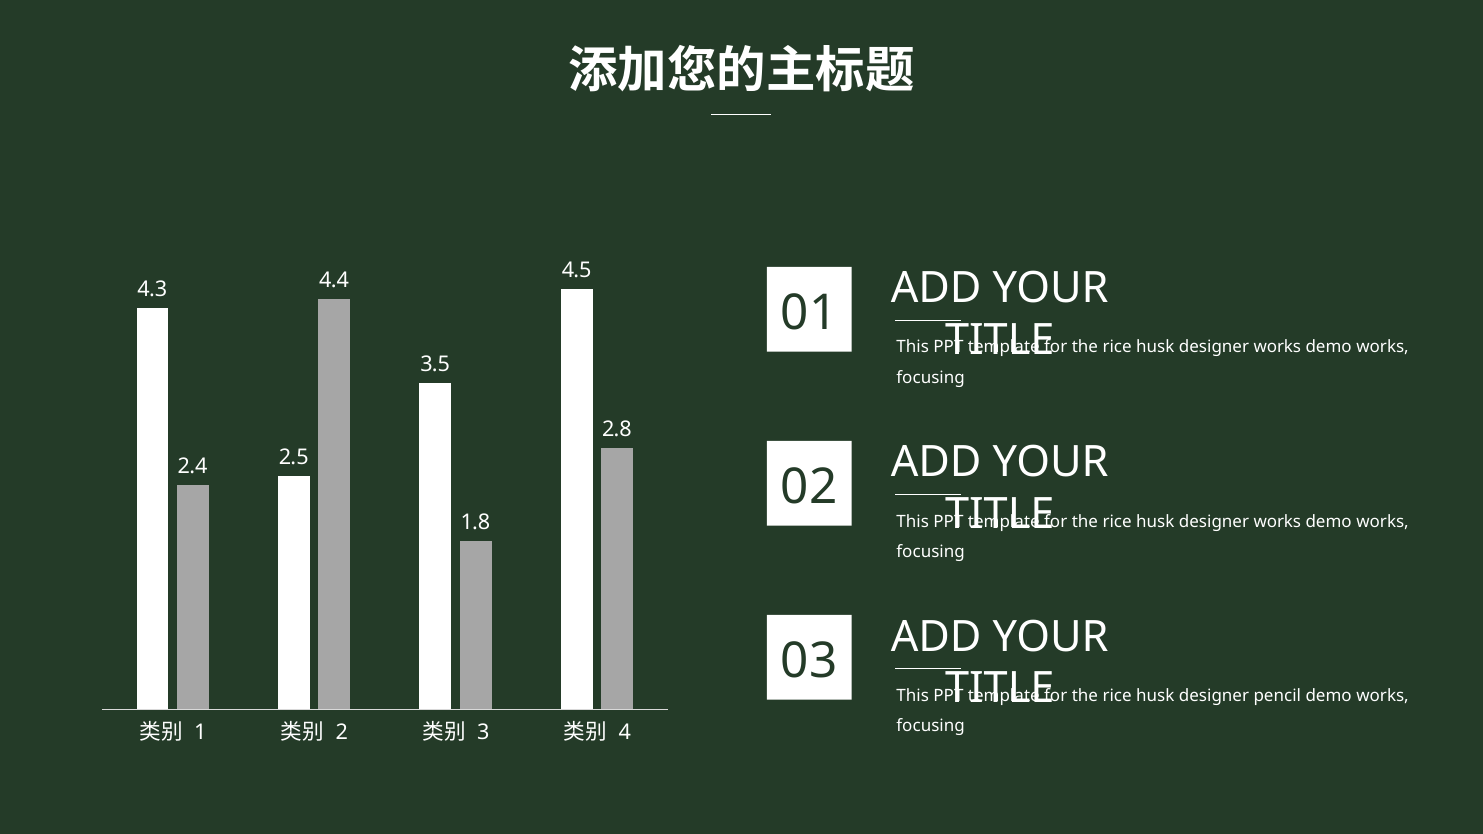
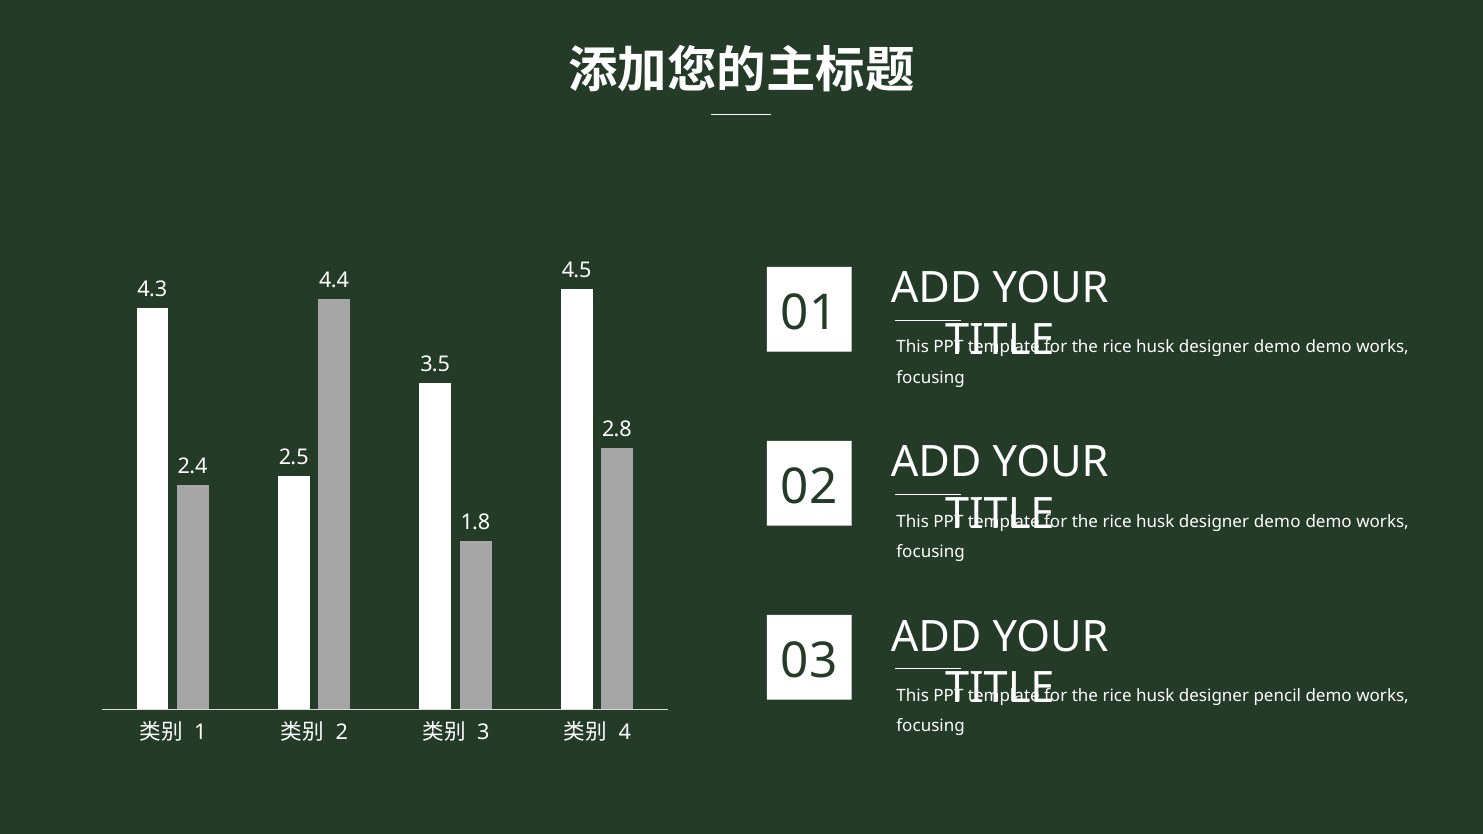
works at (1277, 347): works -> demo
works at (1277, 522): works -> demo
